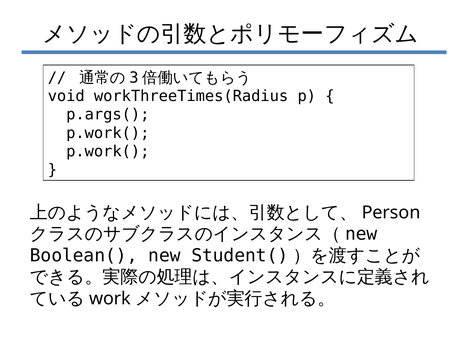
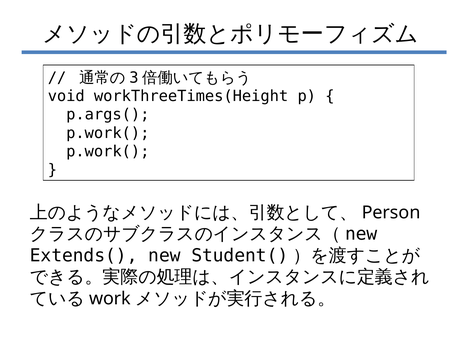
workThreeTimes(Radius: workThreeTimes(Radius -> workThreeTimes(Height
Boolean(: Boolean( -> Extends(
